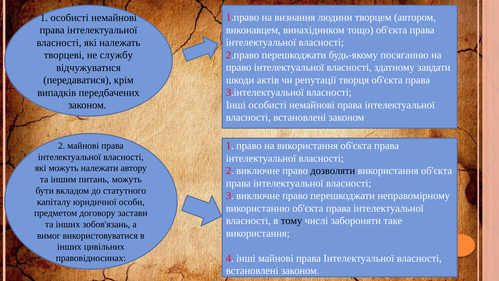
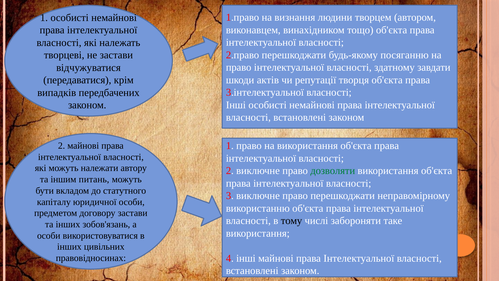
не службу: службу -> застави
дозволяти colour: black -> green
вимог at (49, 235): вимог -> особи
